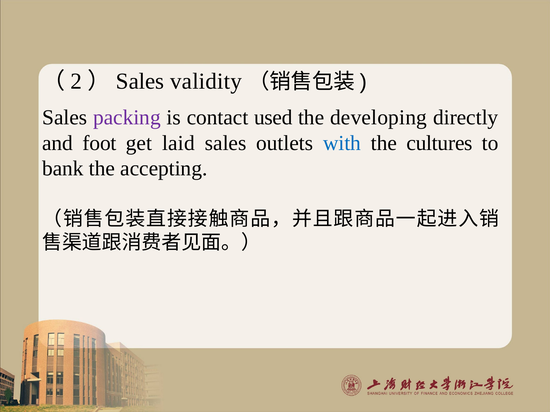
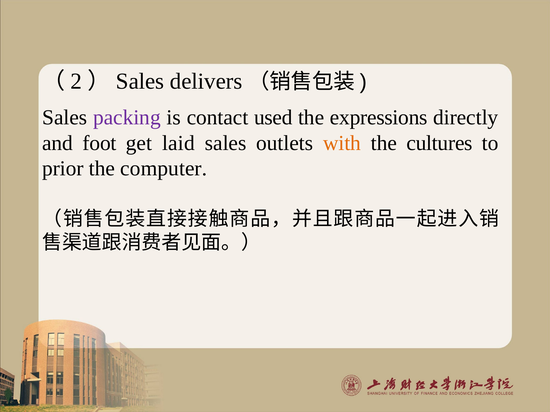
validity: validity -> delivers
developing: developing -> expressions
with colour: blue -> orange
bank: bank -> prior
accepting: accepting -> computer
